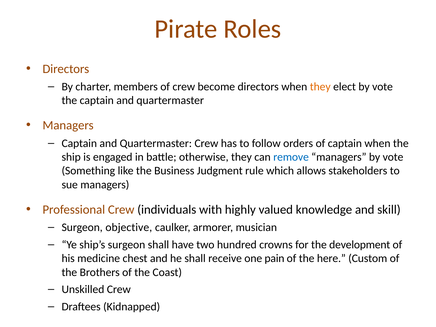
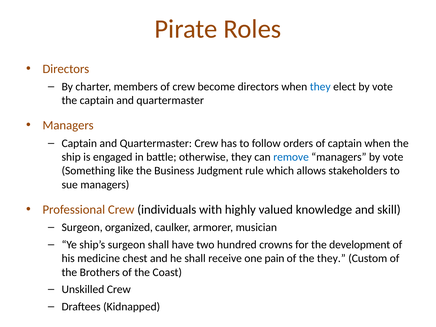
they at (320, 87) colour: orange -> blue
objective: objective -> organized
the here: here -> they
